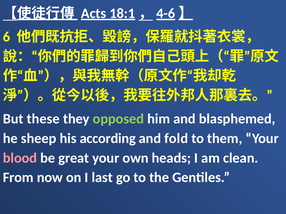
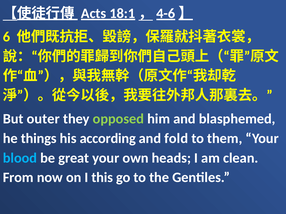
these: these -> outer
sheep: sheep -> things
blood colour: pink -> light blue
last: last -> this
